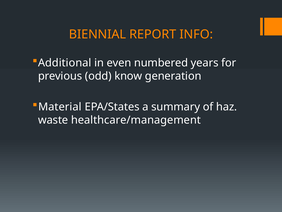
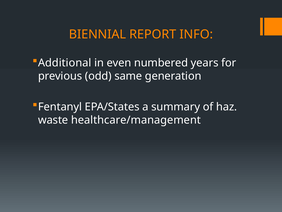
know: know -> same
Material: Material -> Fentanyl
